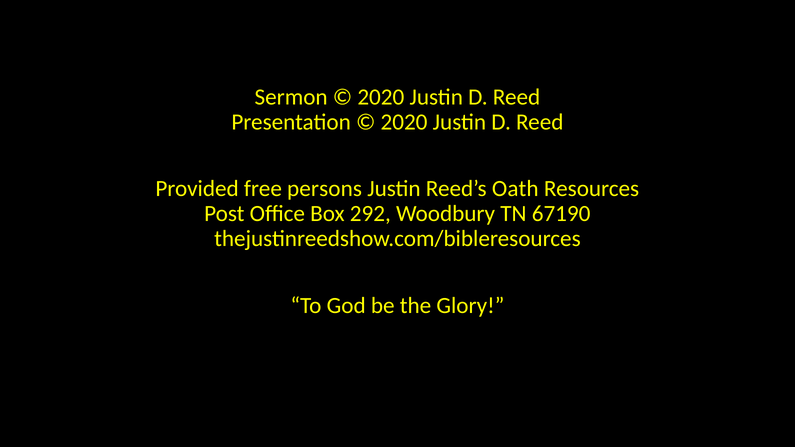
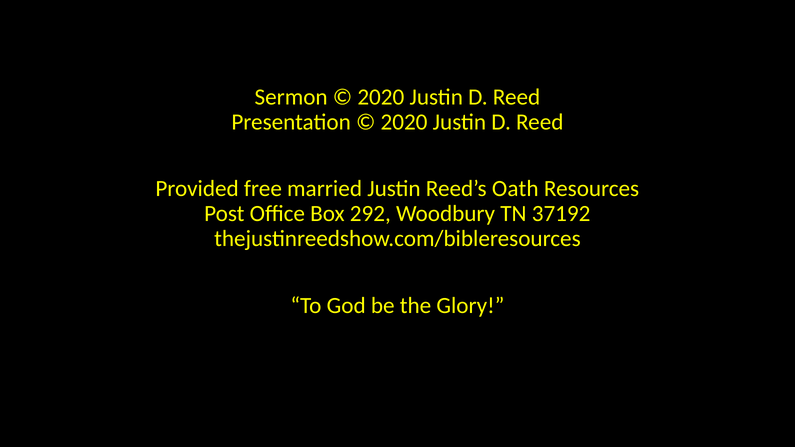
persons: persons -> married
67190: 67190 -> 37192
